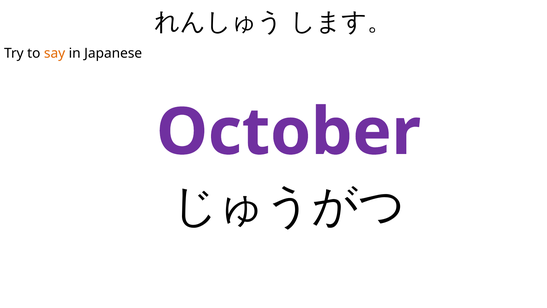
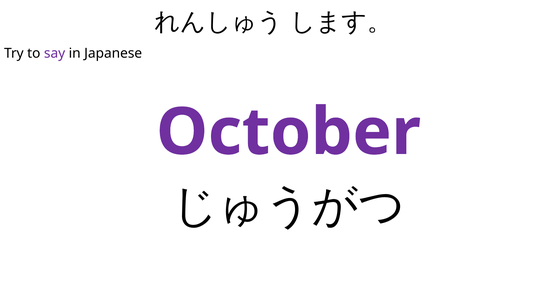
say colour: orange -> purple
